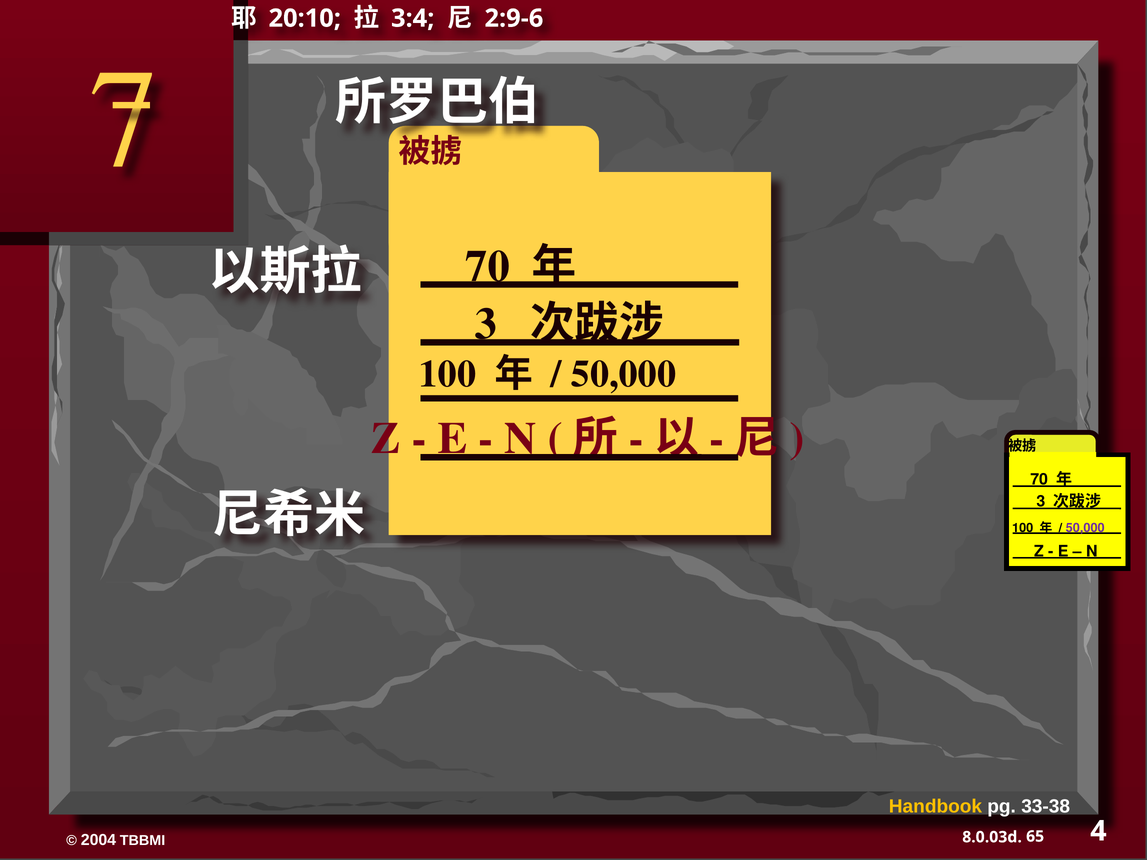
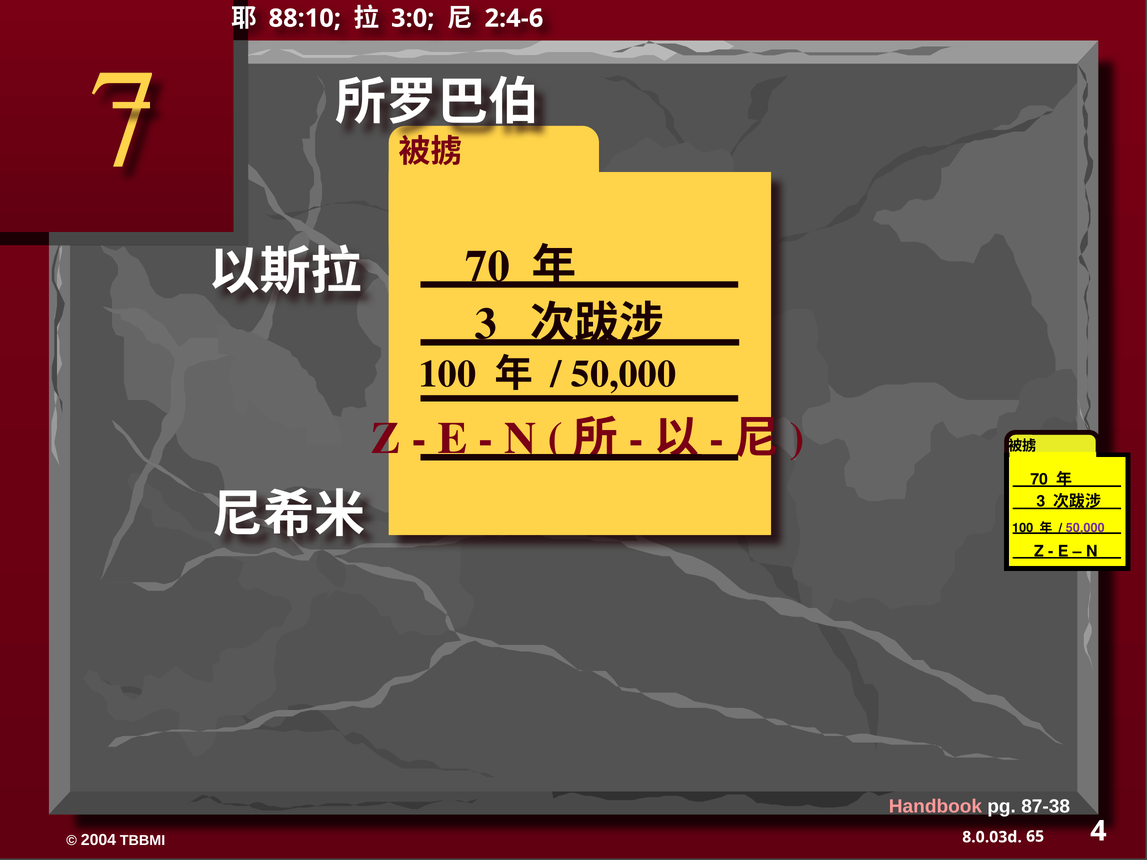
20:10: 20:10 -> 88:10
3:4: 3:4 -> 3:0
2:9-6: 2:9-6 -> 2:4-6
Handbook colour: yellow -> pink
33-38: 33-38 -> 87-38
